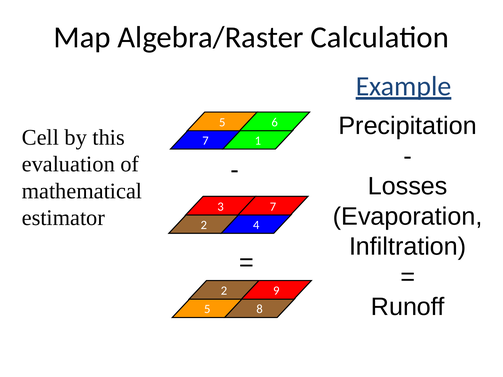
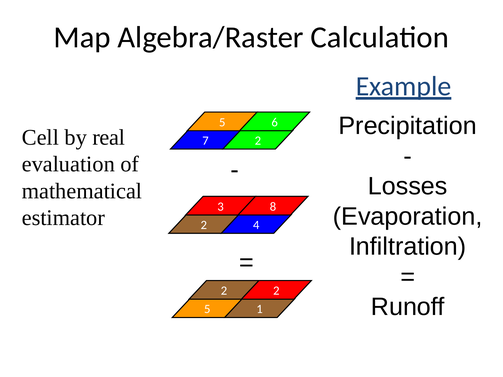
this: this -> real
7 1: 1 -> 2
3 7: 7 -> 8
9 at (276, 291): 9 -> 2
8: 8 -> 1
